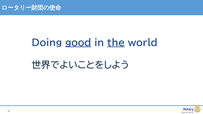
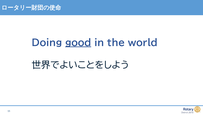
the underline: present -> none
